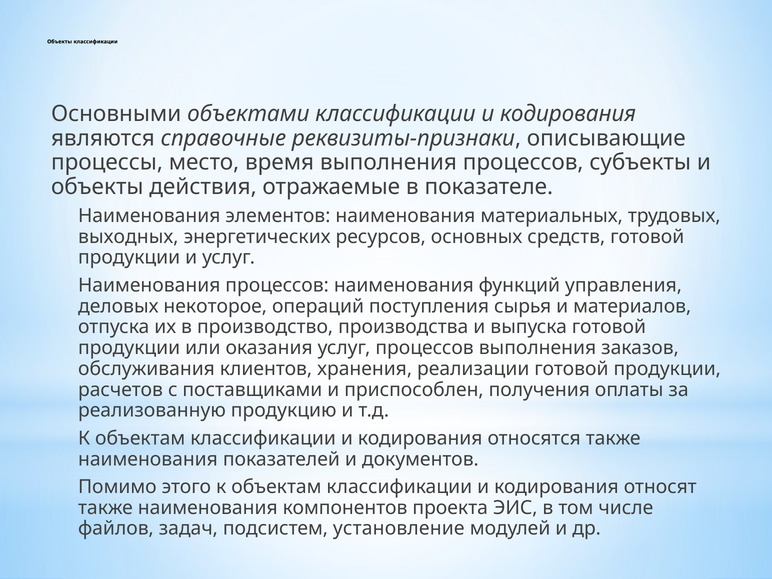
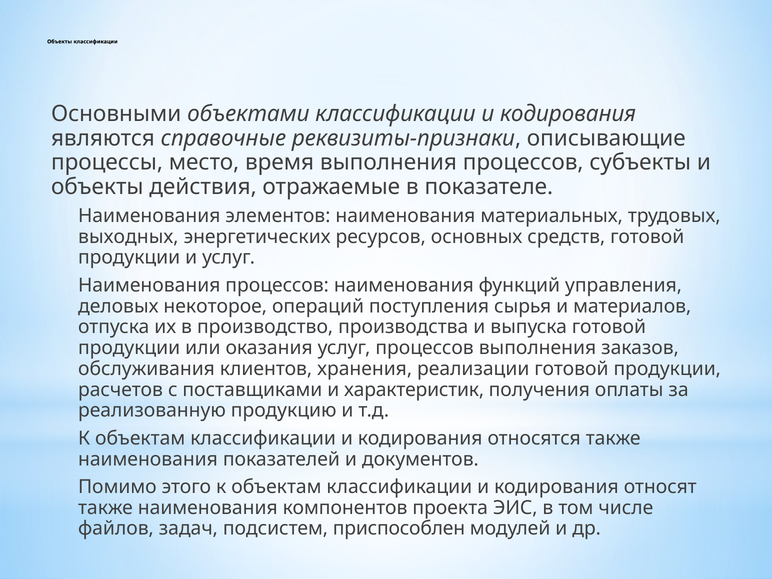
приспособлен: приспособлен -> характеристик
установление: установление -> приспособлен
